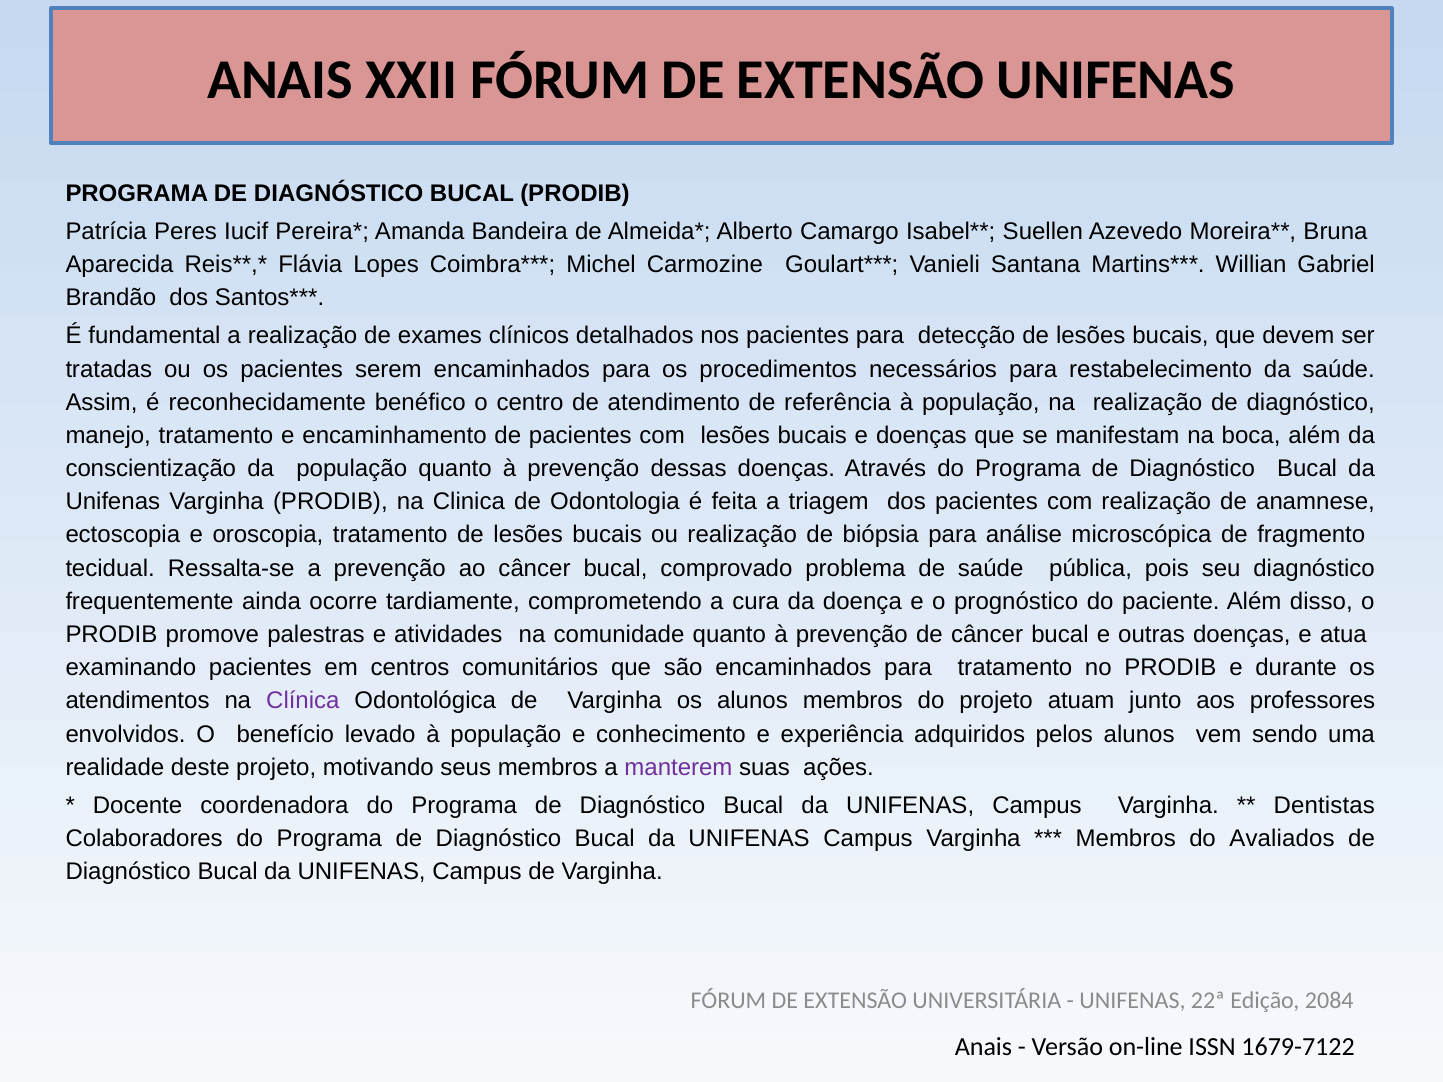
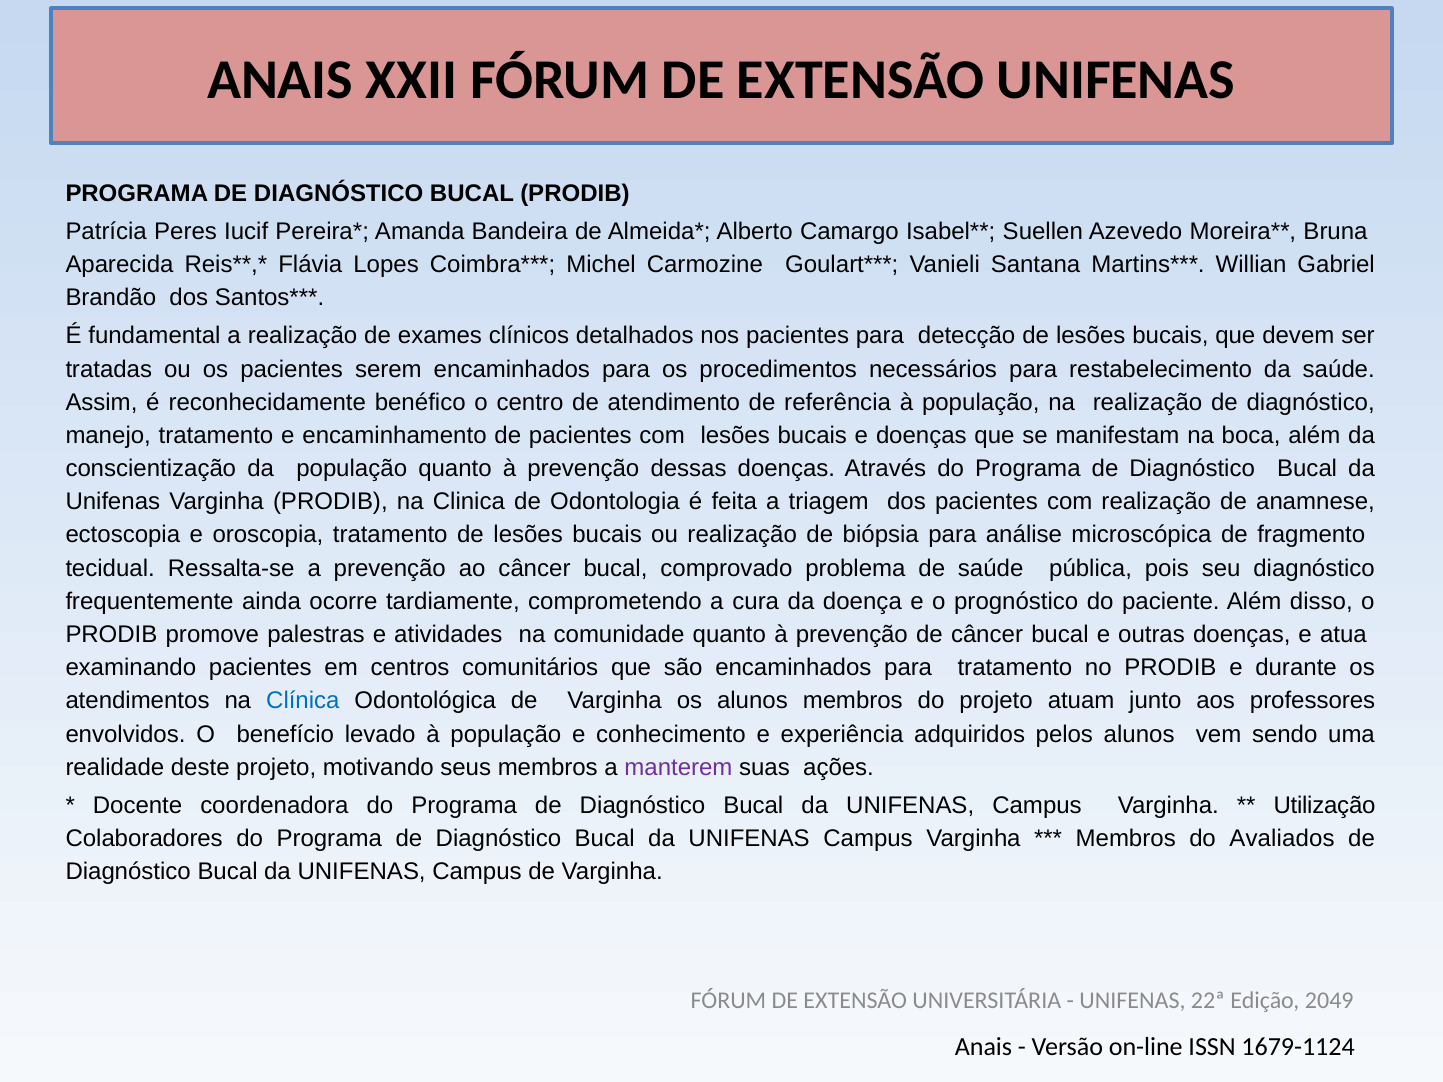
Clínica colour: purple -> blue
Dentistas: Dentistas -> Utilização
2084: 2084 -> 2049
1679-7122: 1679-7122 -> 1679-1124
